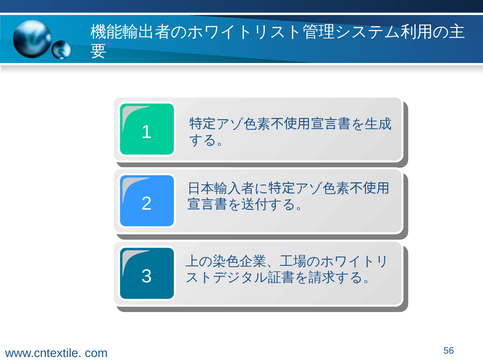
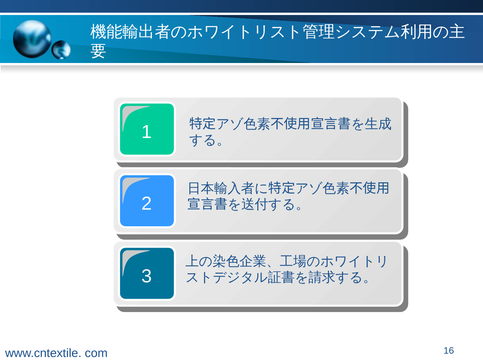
56: 56 -> 16
